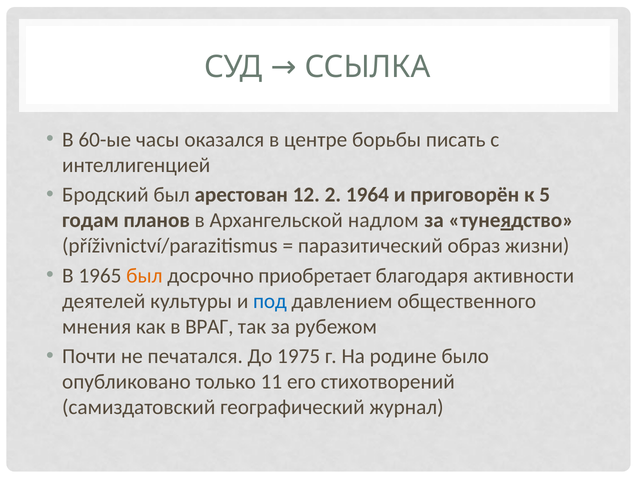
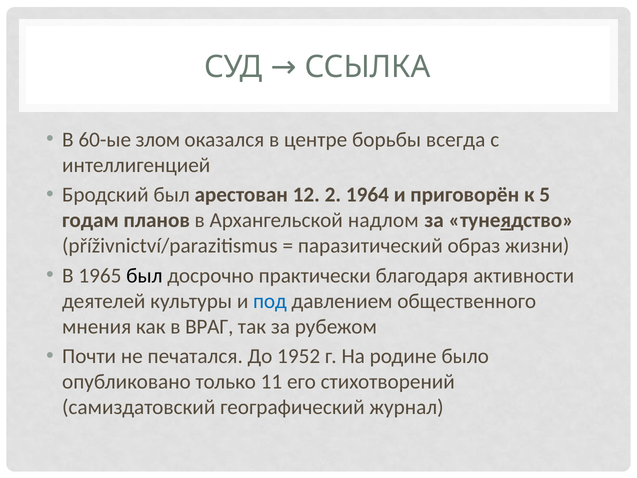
часы: часы -> злом
писать: писать -> всегда
был at (144, 275) colour: orange -> black
приобретает: приобретает -> практически
1975: 1975 -> 1952
